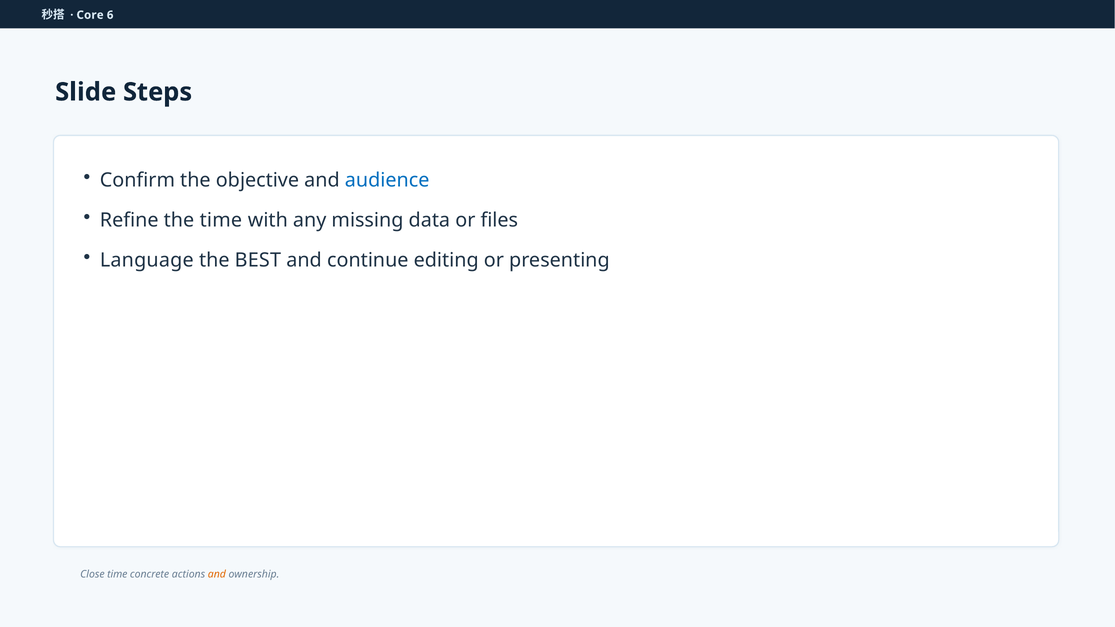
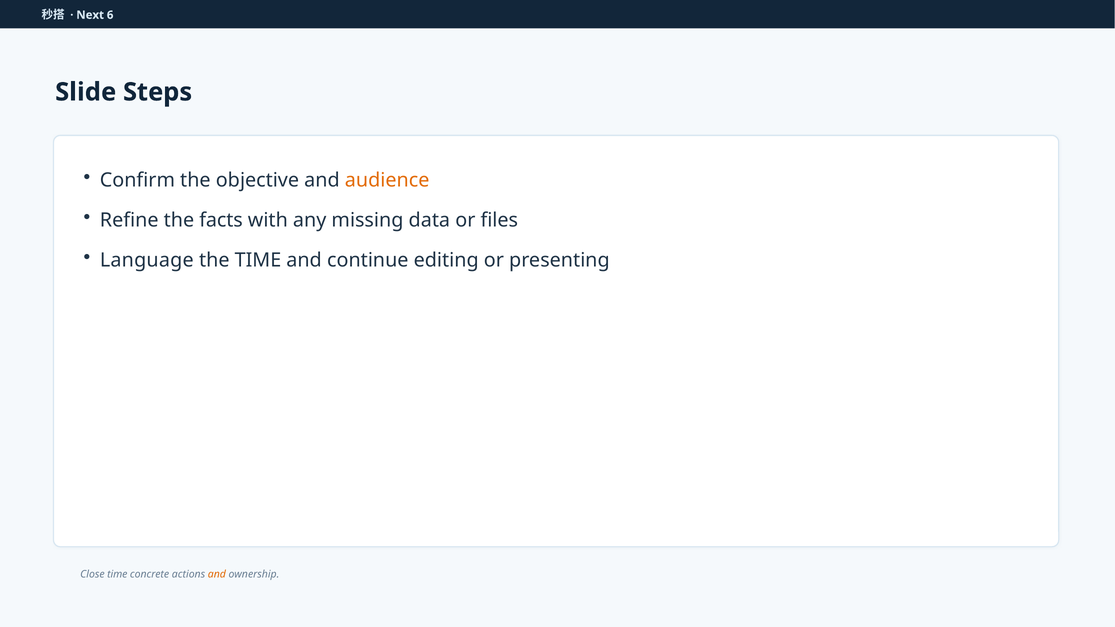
Core: Core -> Next
audience colour: blue -> orange
the time: time -> facts
the BEST: BEST -> TIME
